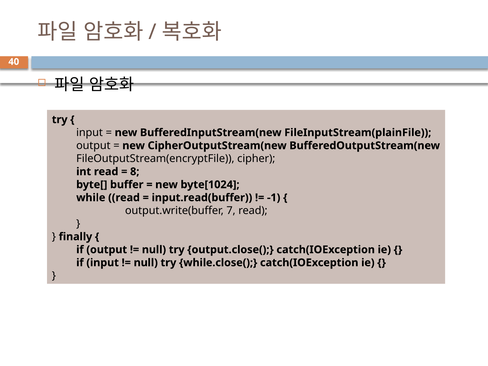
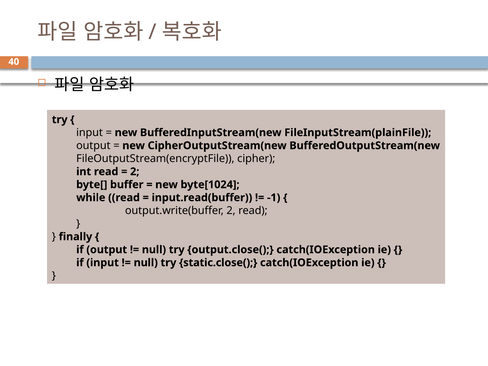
8 at (135, 172): 8 -> 2
output.write(buffer 7: 7 -> 2
while.close(: while.close( -> static.close(
